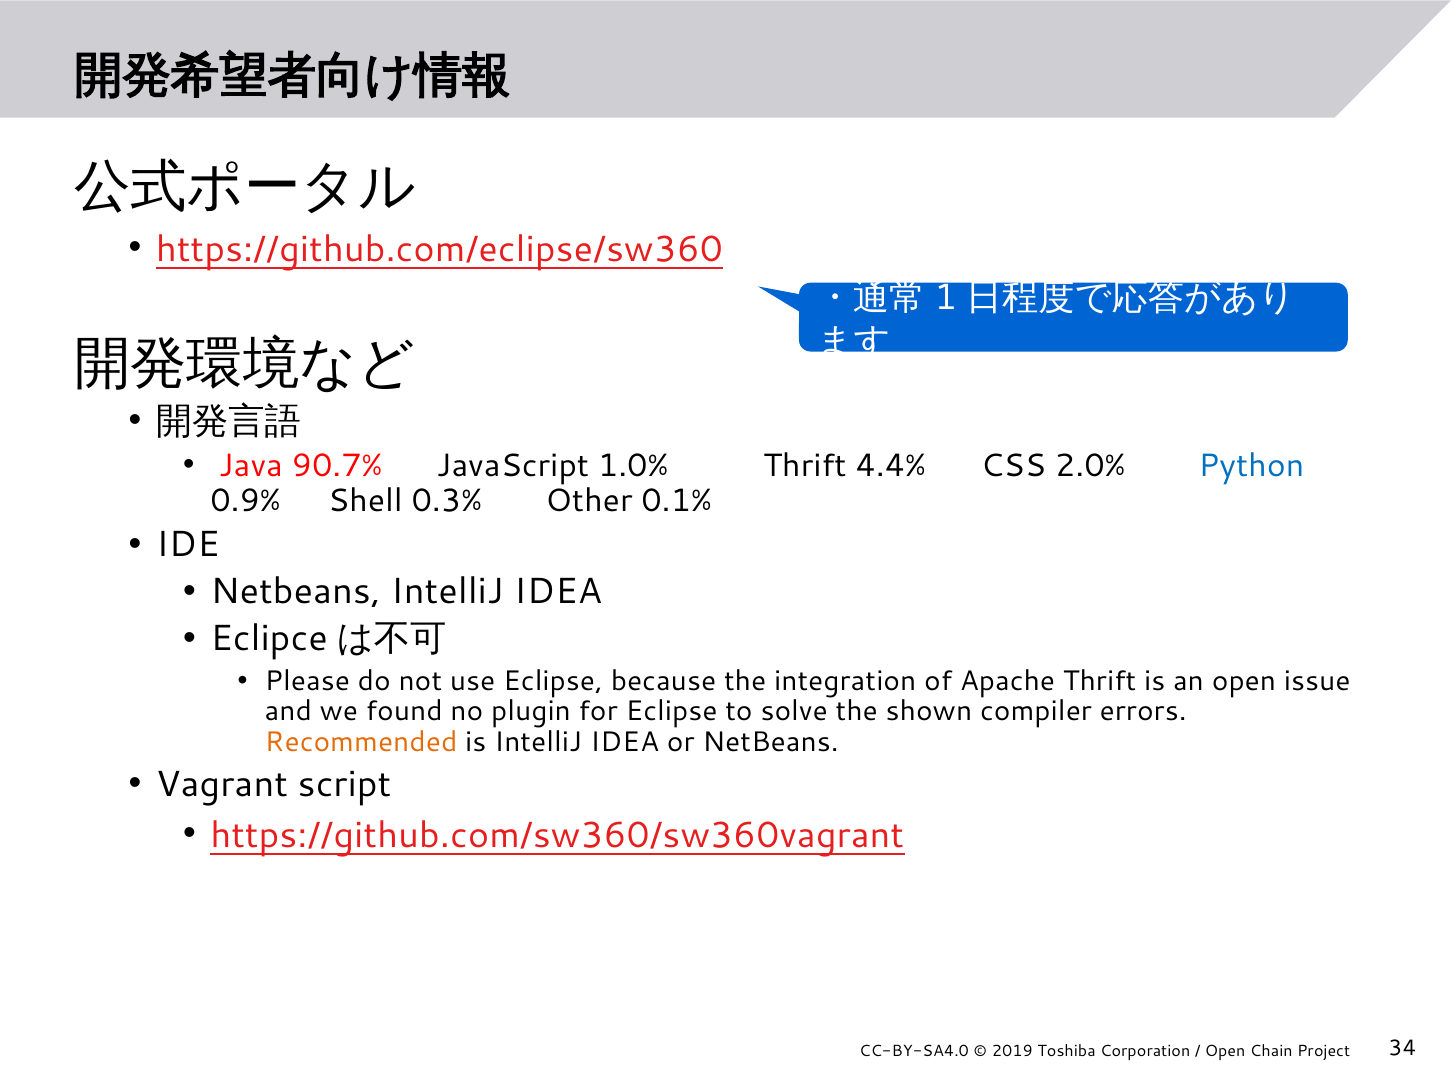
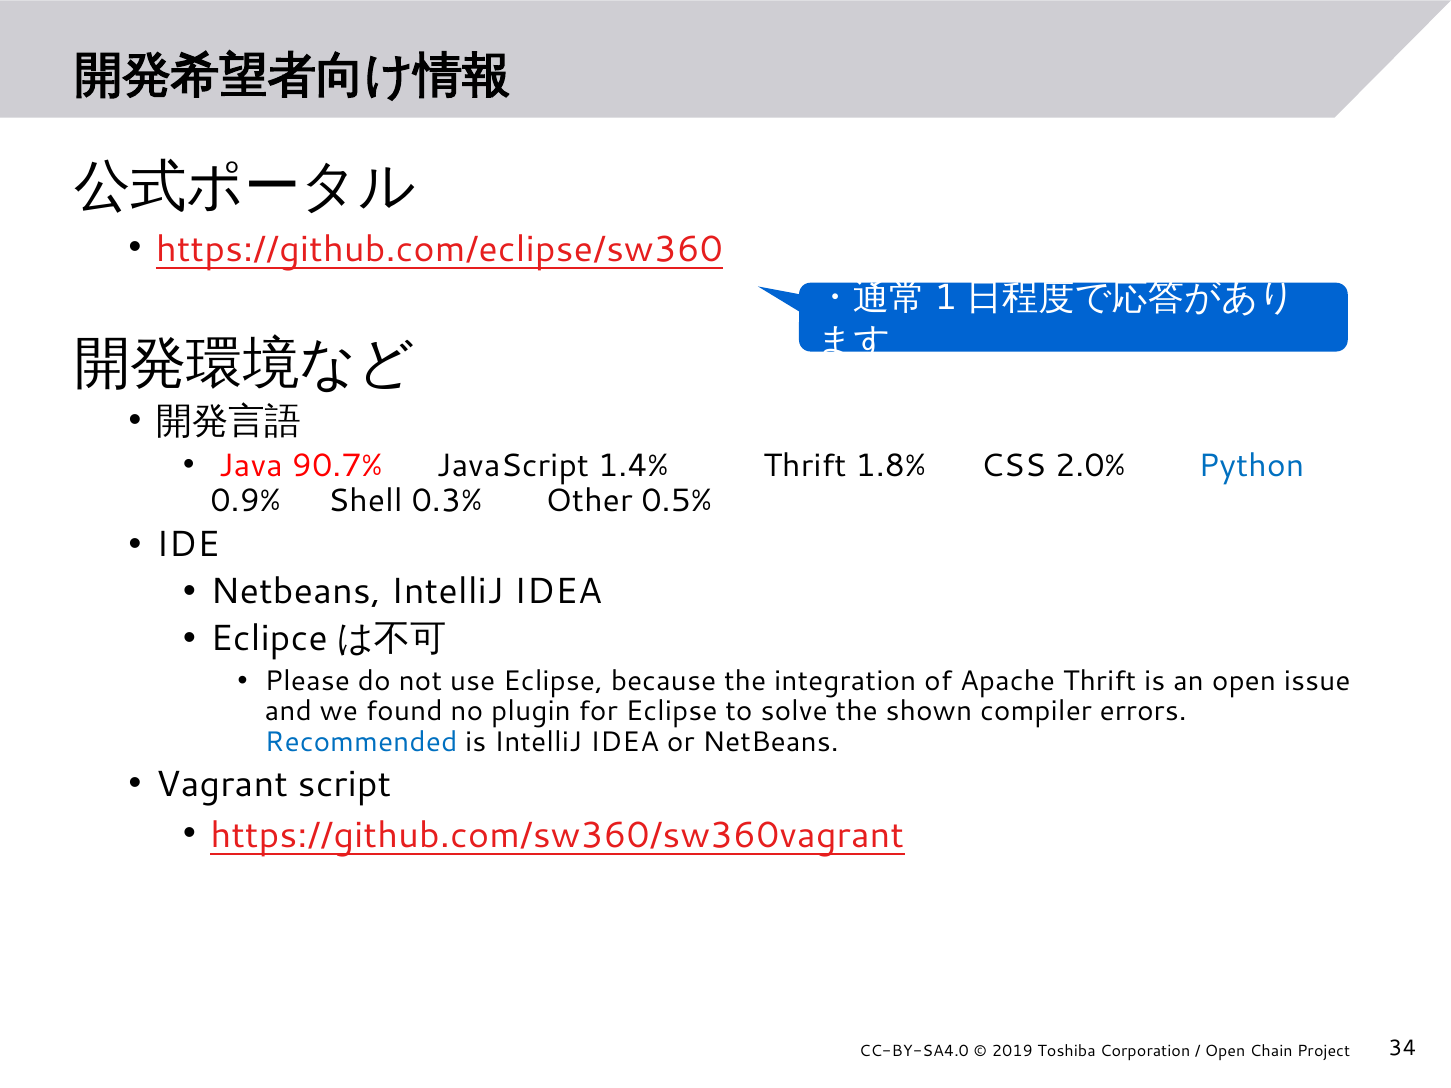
1.0%: 1.0% -> 1.4%
4.4%: 4.4% -> 1.8%
0.1%: 0.1% -> 0.5%
Recommended colour: orange -> blue
